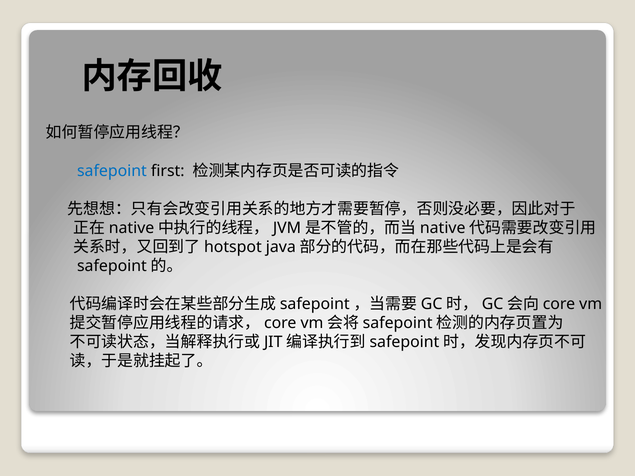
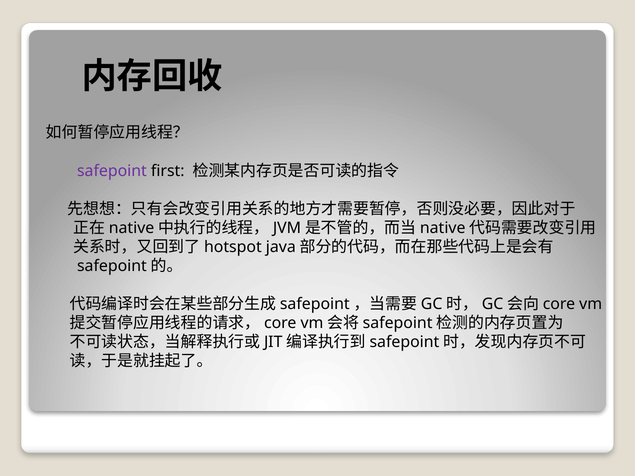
safepoint colour: blue -> purple
